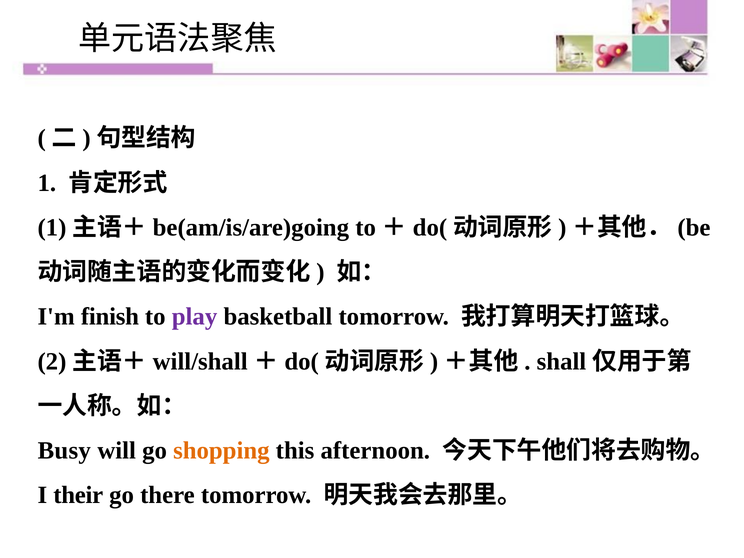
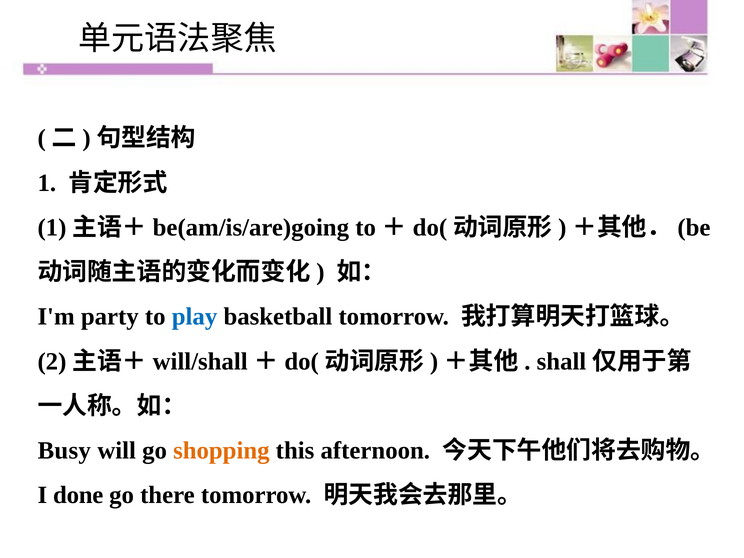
finish: finish -> party
play colour: purple -> blue
their: their -> done
